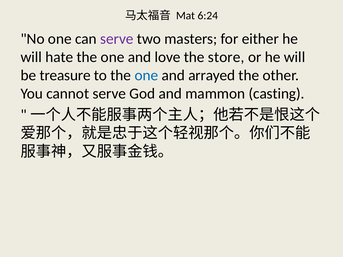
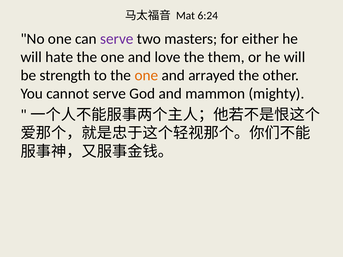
store: store -> them
treasure: treasure -> strength
one at (146, 75) colour: blue -> orange
casting: casting -> mighty
